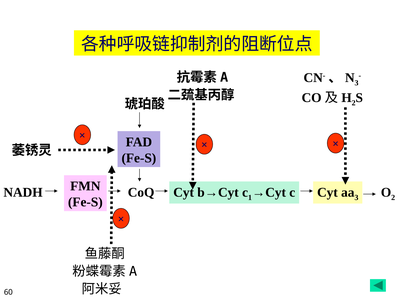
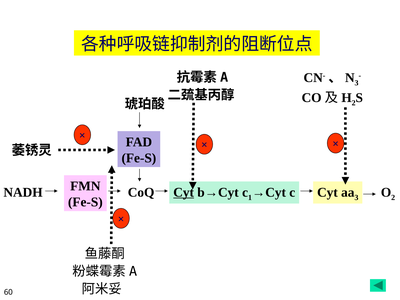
Cyt at (184, 192) underline: none -> present
